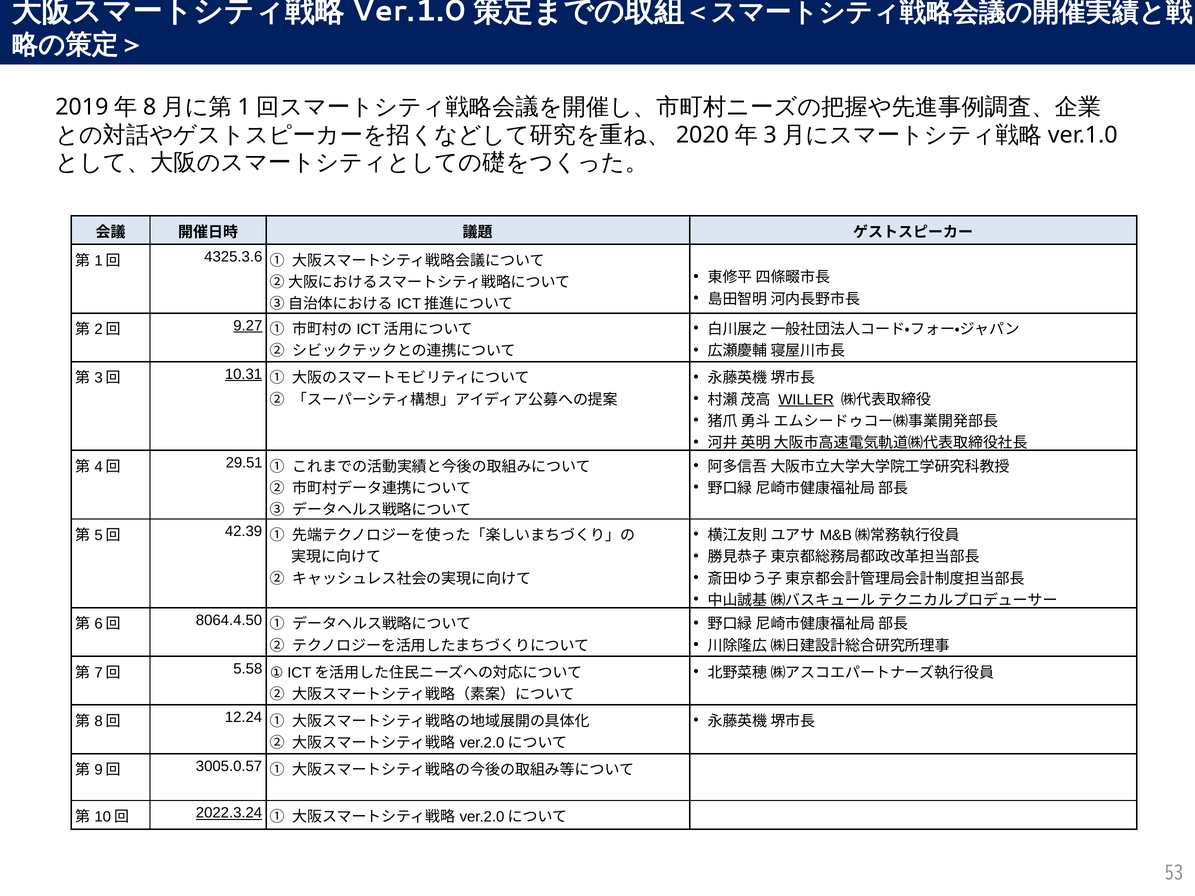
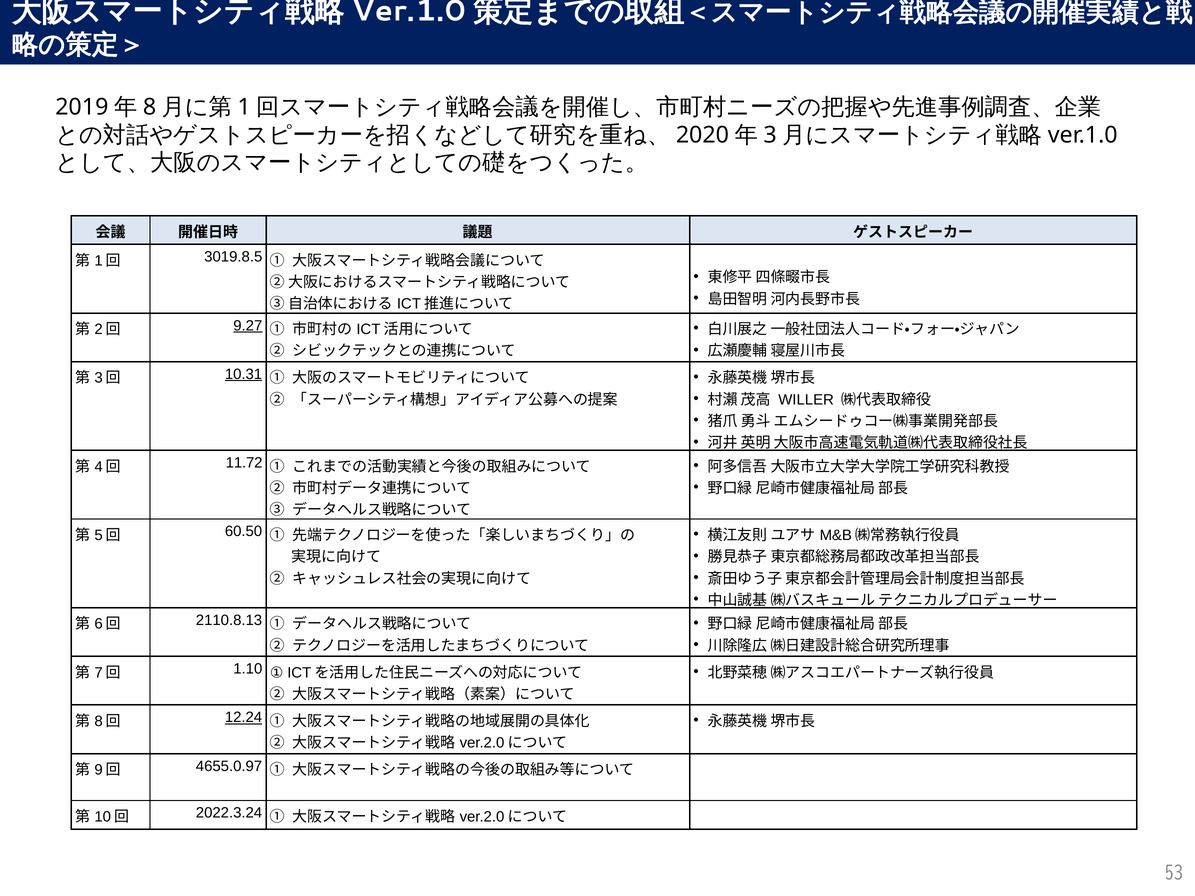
4325.3.6: 4325.3.6 -> 3019.8.5
WILLER underline: present -> none
29.51: 29.51 -> 11.72
42.39: 42.39 -> 60.50
8064.4.50: 8064.4.50 -> 2110.8.13
5.58: 5.58 -> 1.10
12.24 underline: none -> present
3005.0.57: 3005.0.57 -> 4655.0.97
2022.3.24 underline: present -> none
